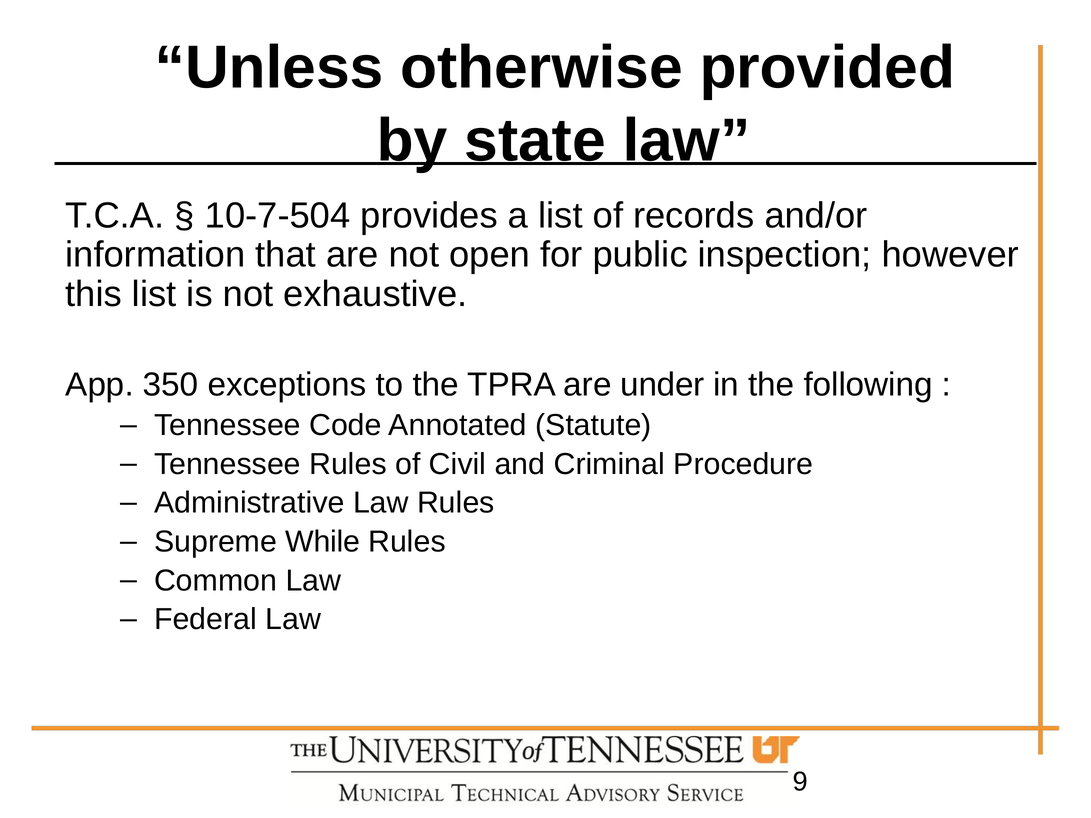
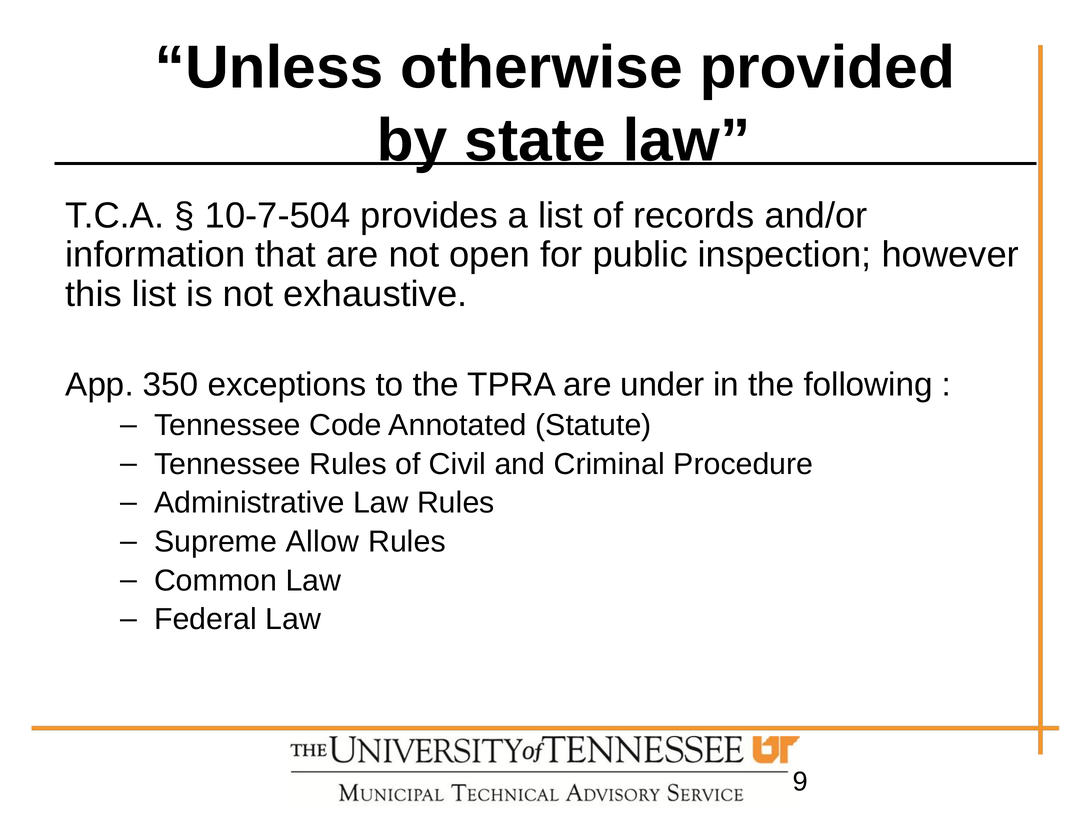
While: While -> Allow
